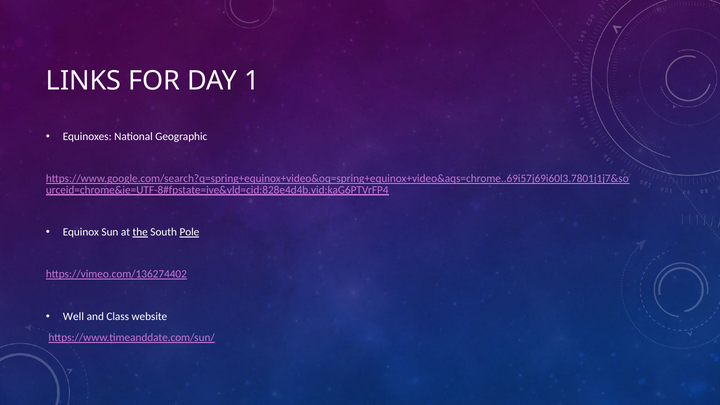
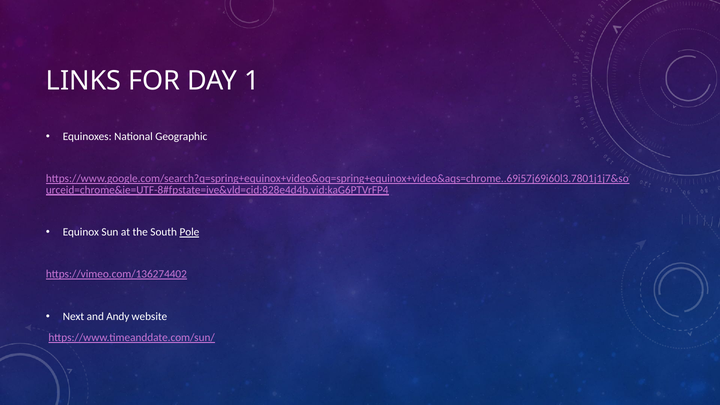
the underline: present -> none
Well: Well -> Next
Class: Class -> Andy
